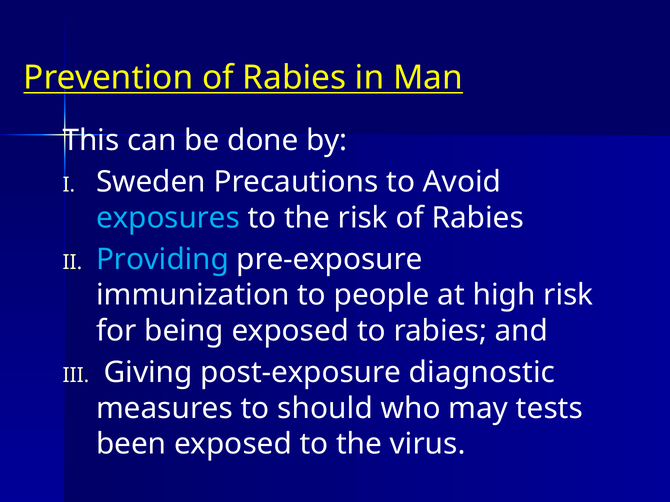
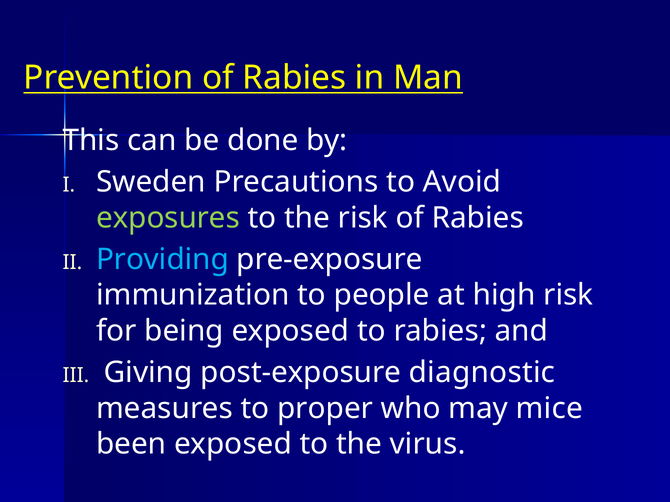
exposures colour: light blue -> light green
should: should -> proper
tests: tests -> mice
